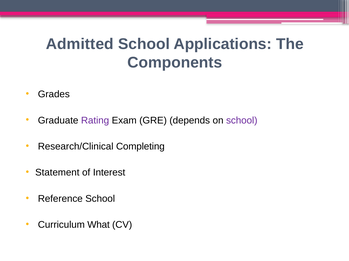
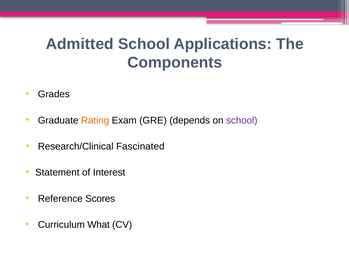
Rating colour: purple -> orange
Completing: Completing -> Fascinated
Reference School: School -> Scores
